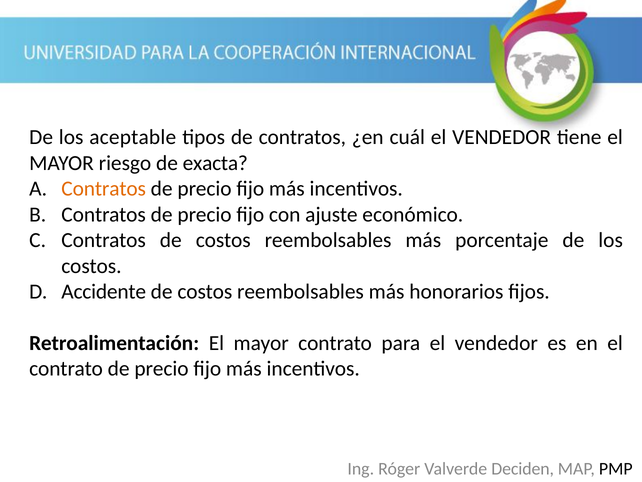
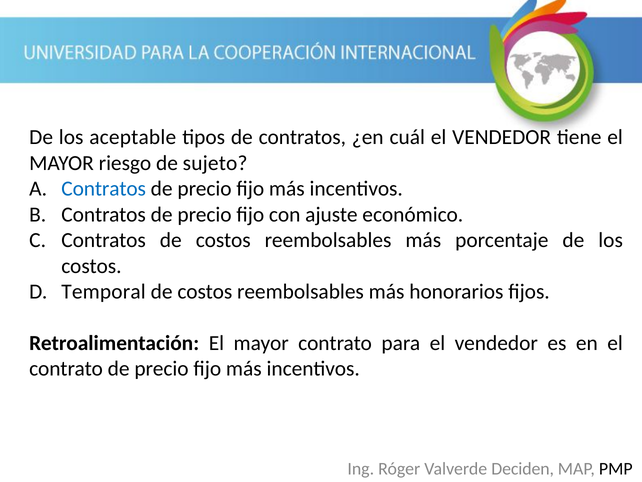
exacta: exacta -> sujeto
Contratos at (104, 189) colour: orange -> blue
Accidente: Accidente -> Temporal
